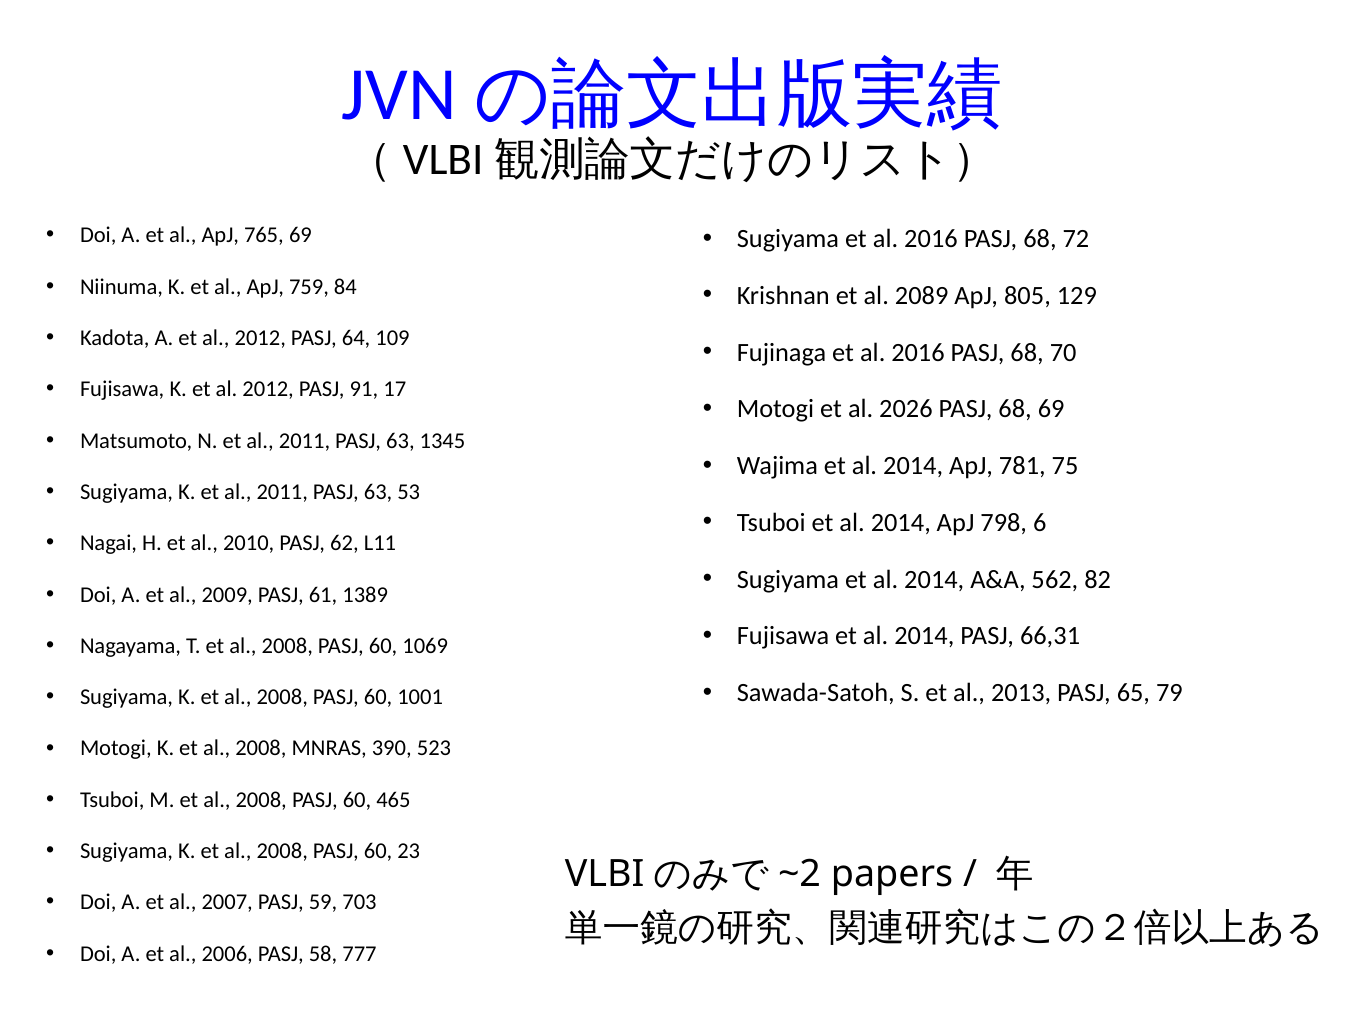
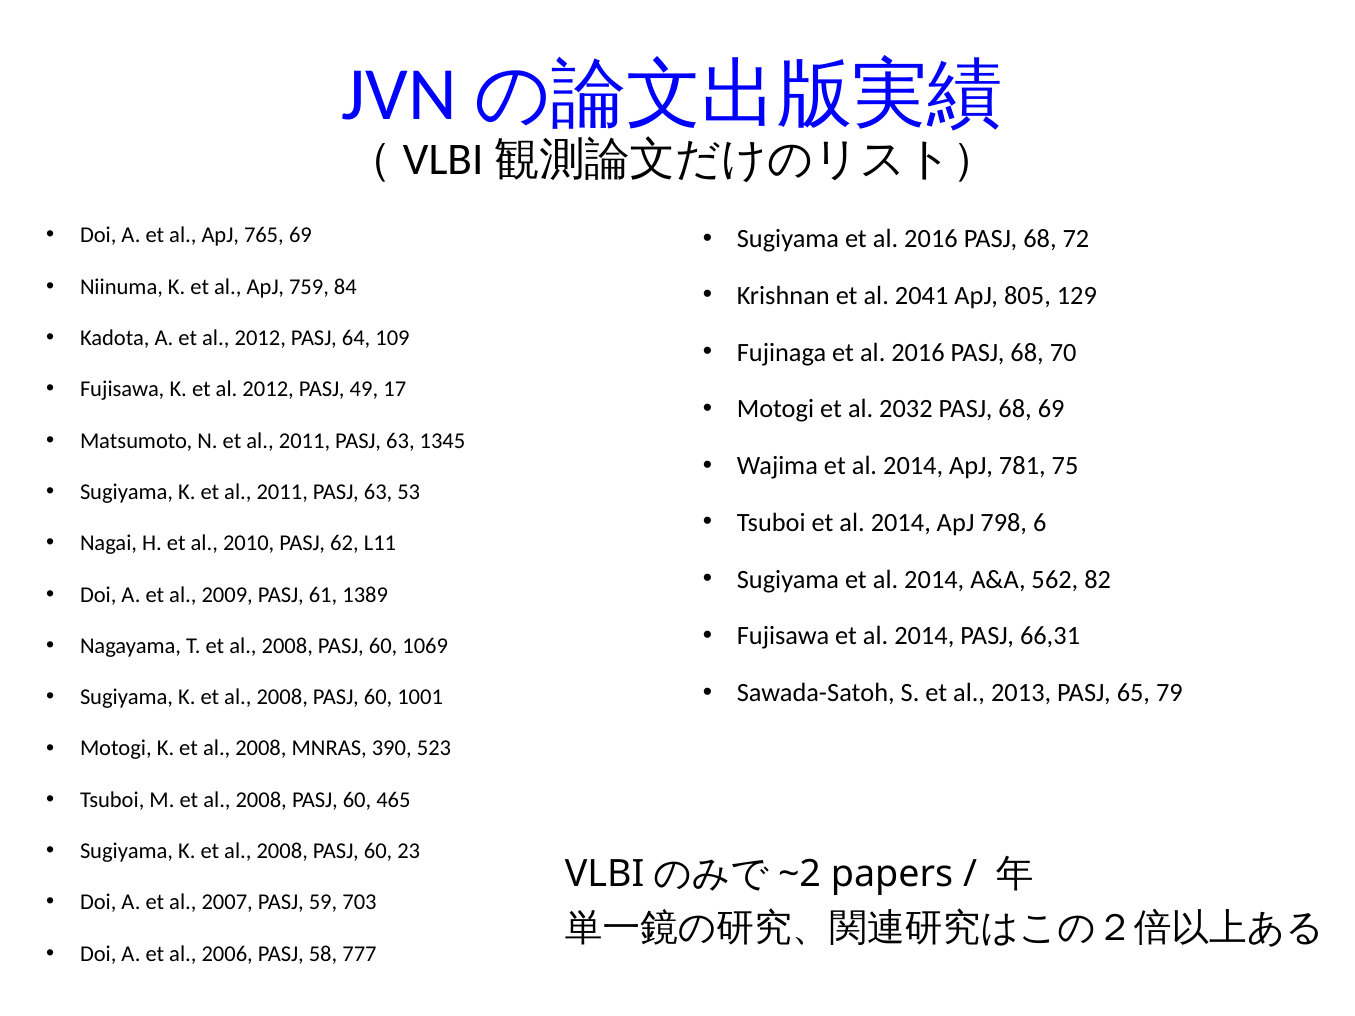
2089: 2089 -> 2041
91: 91 -> 49
2026: 2026 -> 2032
